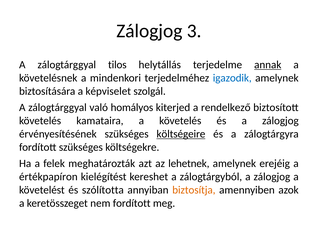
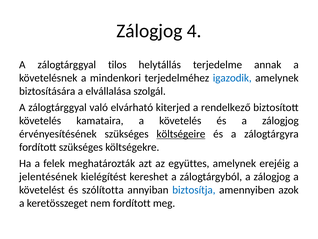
3: 3 -> 4
annak underline: present -> none
képviselet: képviselet -> elvállalása
homályos: homályos -> elvárható
lehetnek: lehetnek -> együttes
értékpapíron: értékpapíron -> jelentésének
biztosítja colour: orange -> blue
